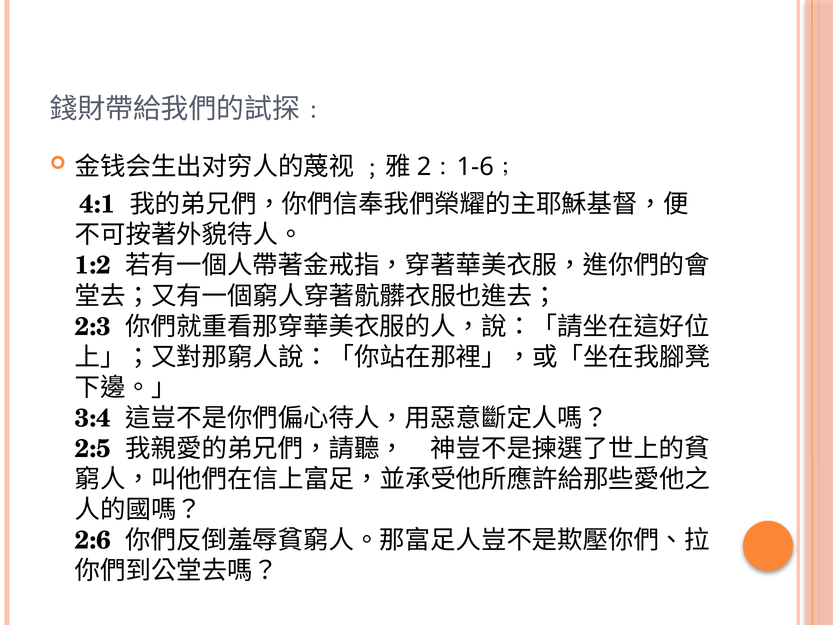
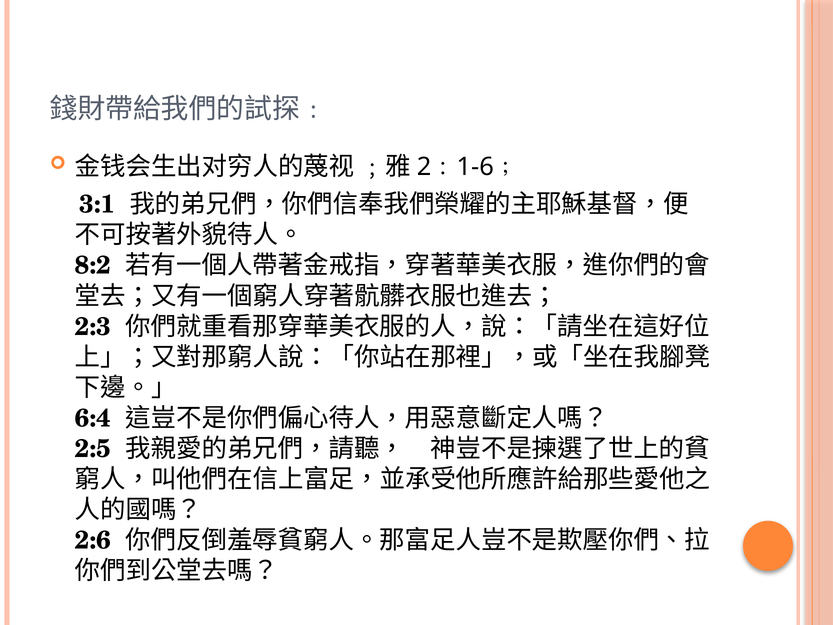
4:1: 4:1 -> 3:1
1:2: 1:2 -> 8:2
3:4: 3:4 -> 6:4
